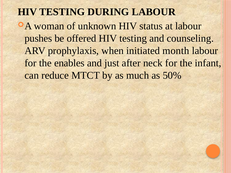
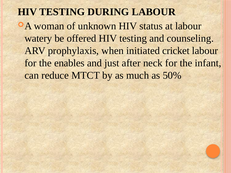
pushes: pushes -> watery
month: month -> cricket
